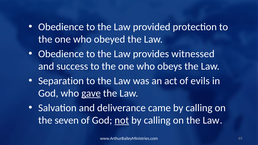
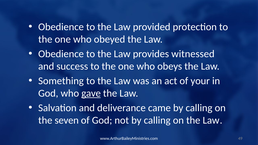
Separation: Separation -> Something
evils: evils -> your
not underline: present -> none
